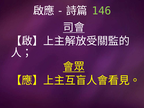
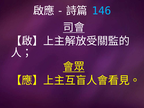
146 colour: light green -> light blue
